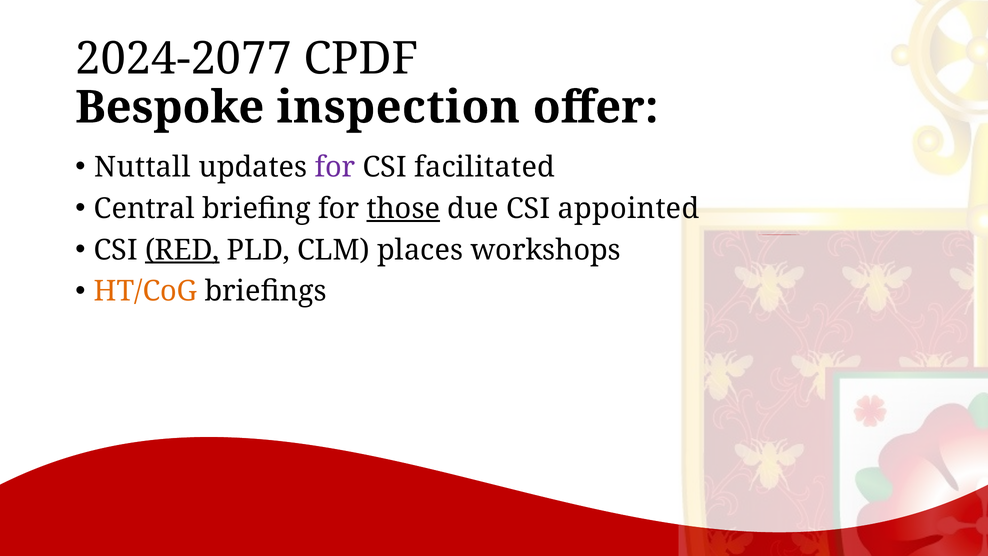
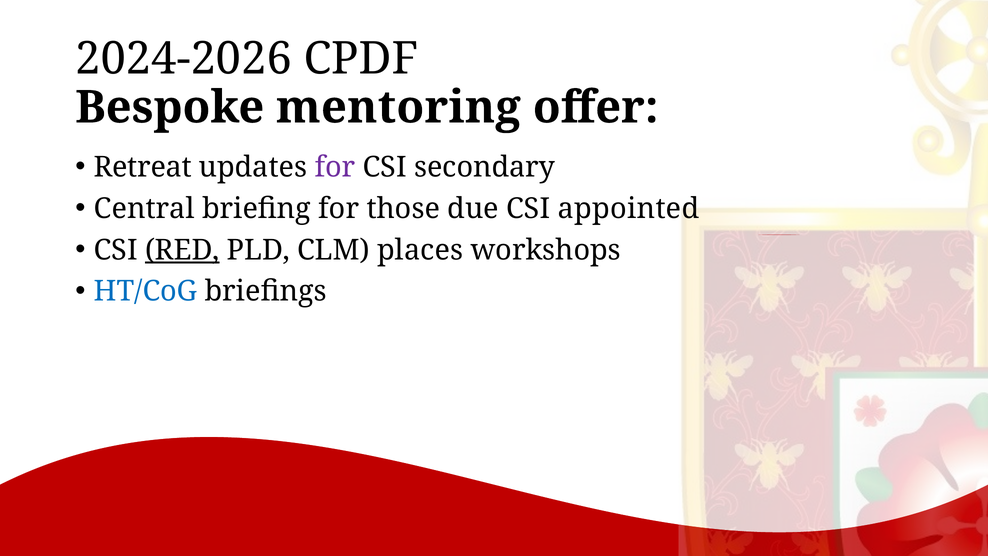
2024-2077: 2024-2077 -> 2024-2026
inspection: inspection -> mentoring
Nuttall: Nuttall -> Retreat
facilitated: facilitated -> secondary
those underline: present -> none
HT/CoG colour: orange -> blue
